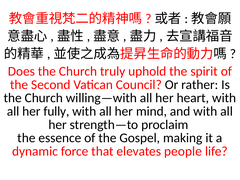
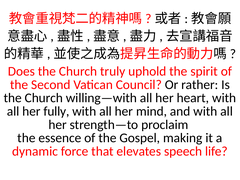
people: people -> speech
